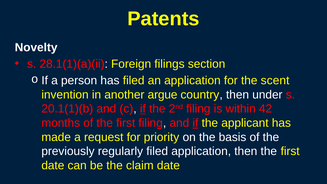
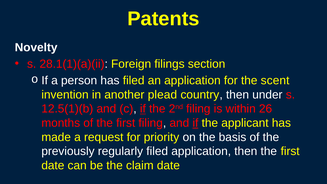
argue: argue -> plead
20.1(1)(b: 20.1(1)(b -> 12.5(1)(b
42: 42 -> 26
